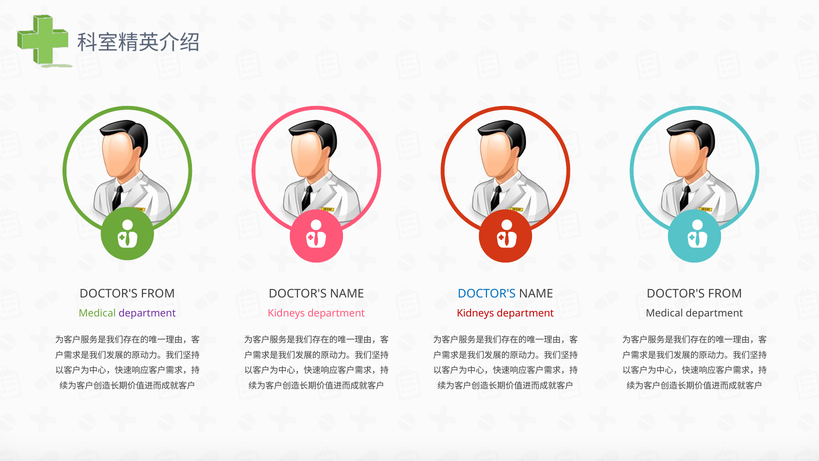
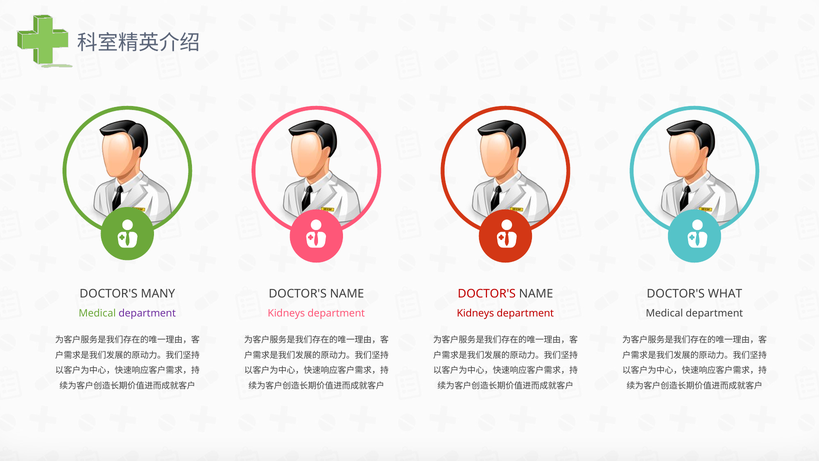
FROM at (158, 294): FROM -> MANY
DOCTOR'S at (487, 294) colour: blue -> red
FROM at (725, 294): FROM -> WHAT
